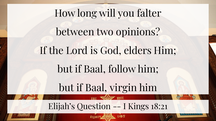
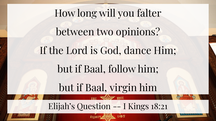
elders: elders -> dance
